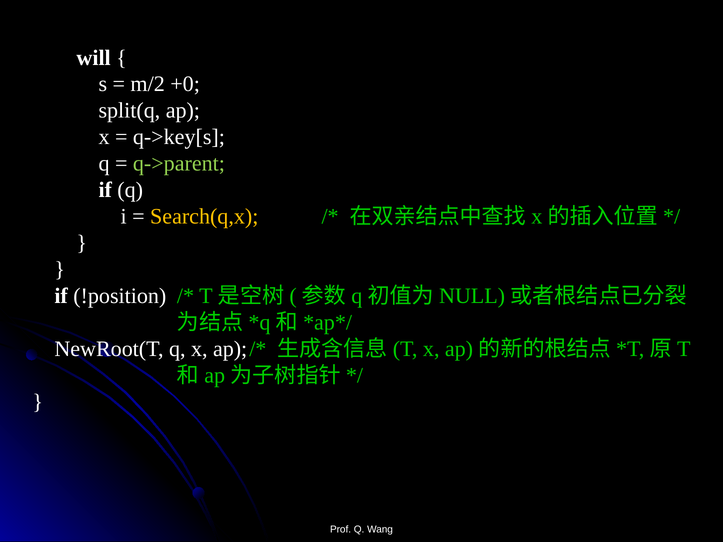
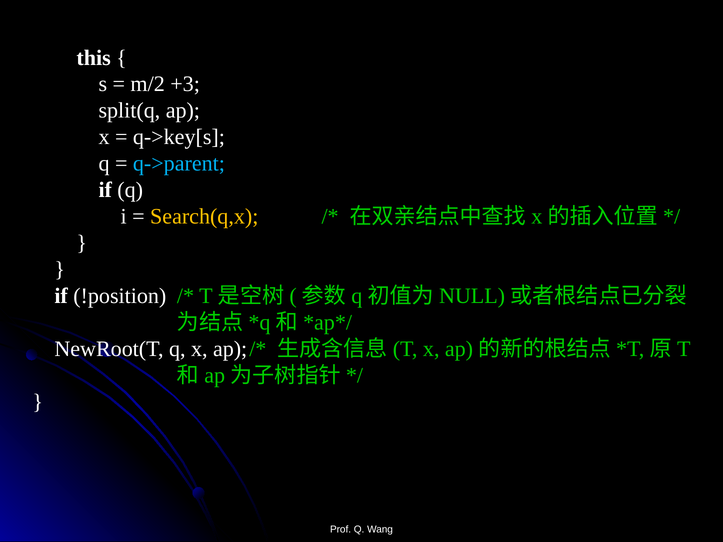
will: will -> this
+0: +0 -> +3
q->parent colour: light green -> light blue
